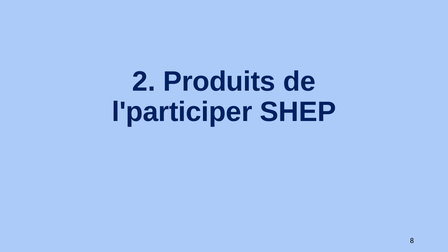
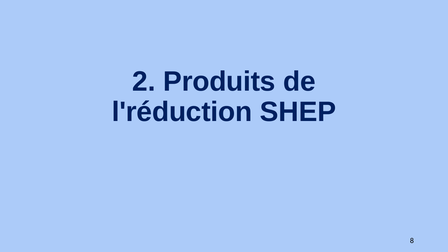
l'participer: l'participer -> l'réduction
